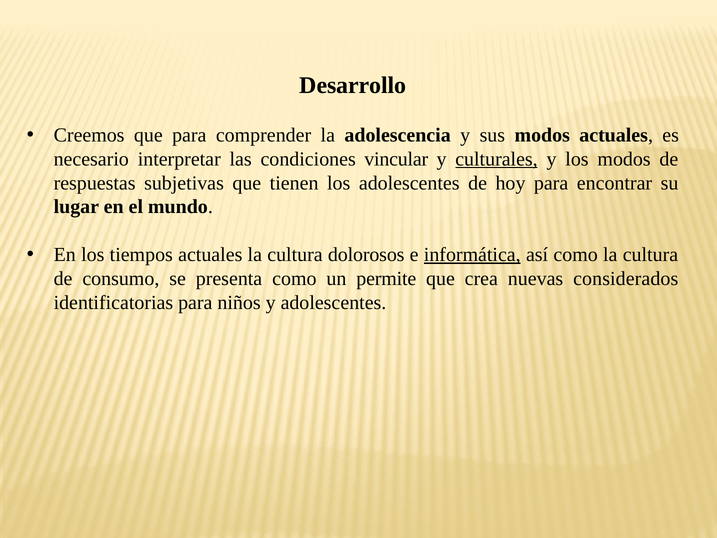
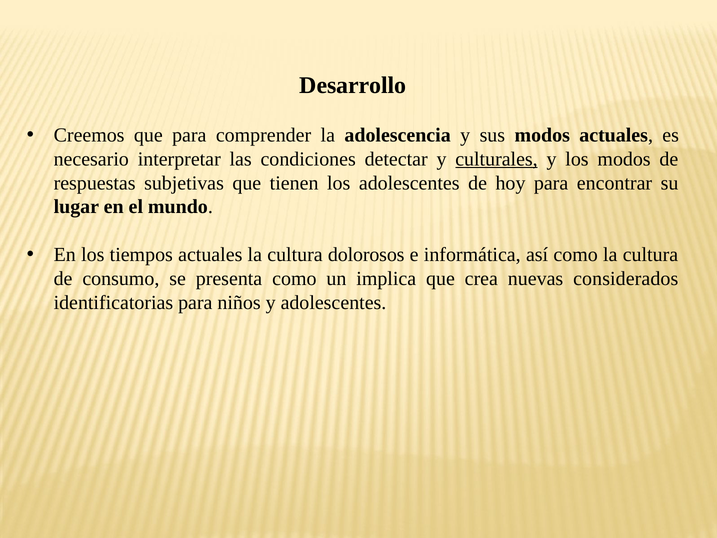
vincular: vincular -> detectar
informática underline: present -> none
permite: permite -> implica
